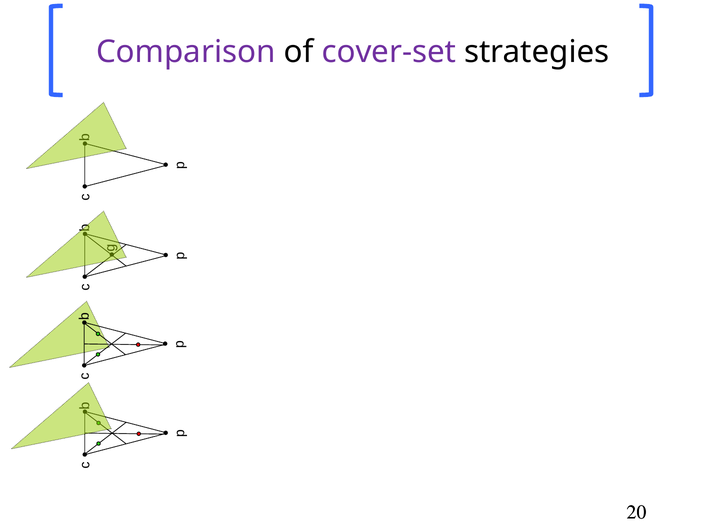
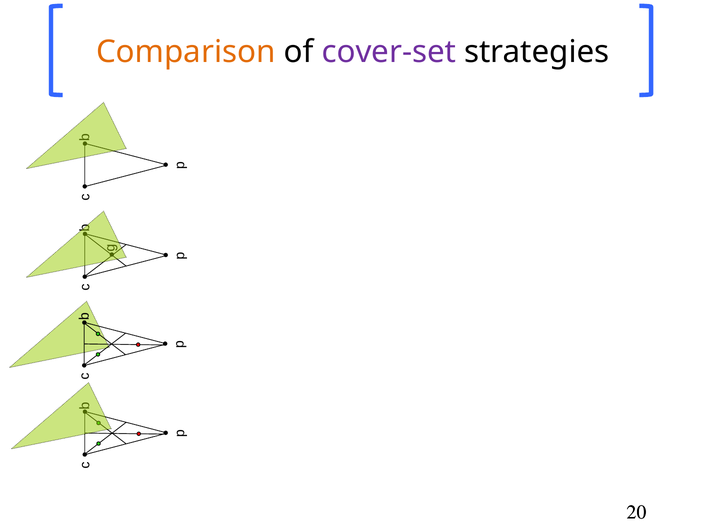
Comparison colour: purple -> orange
